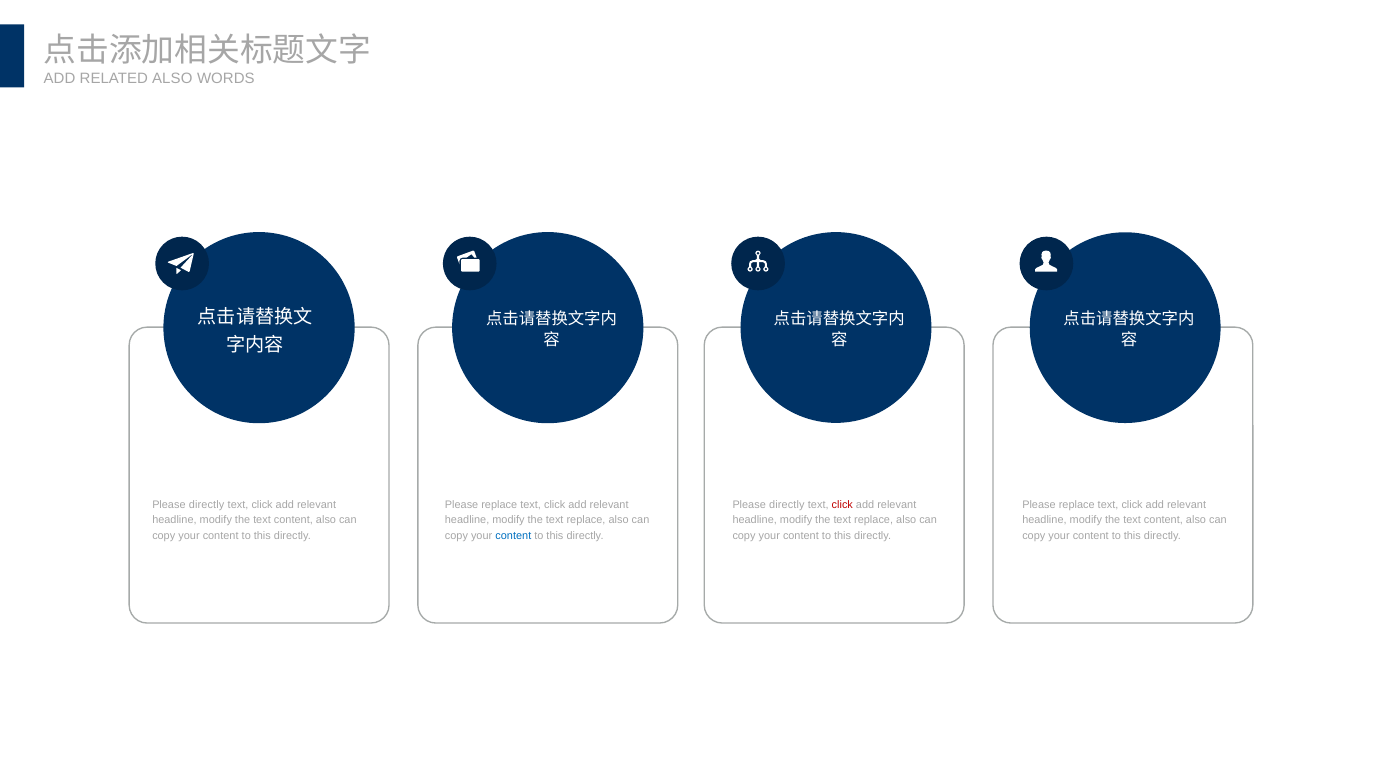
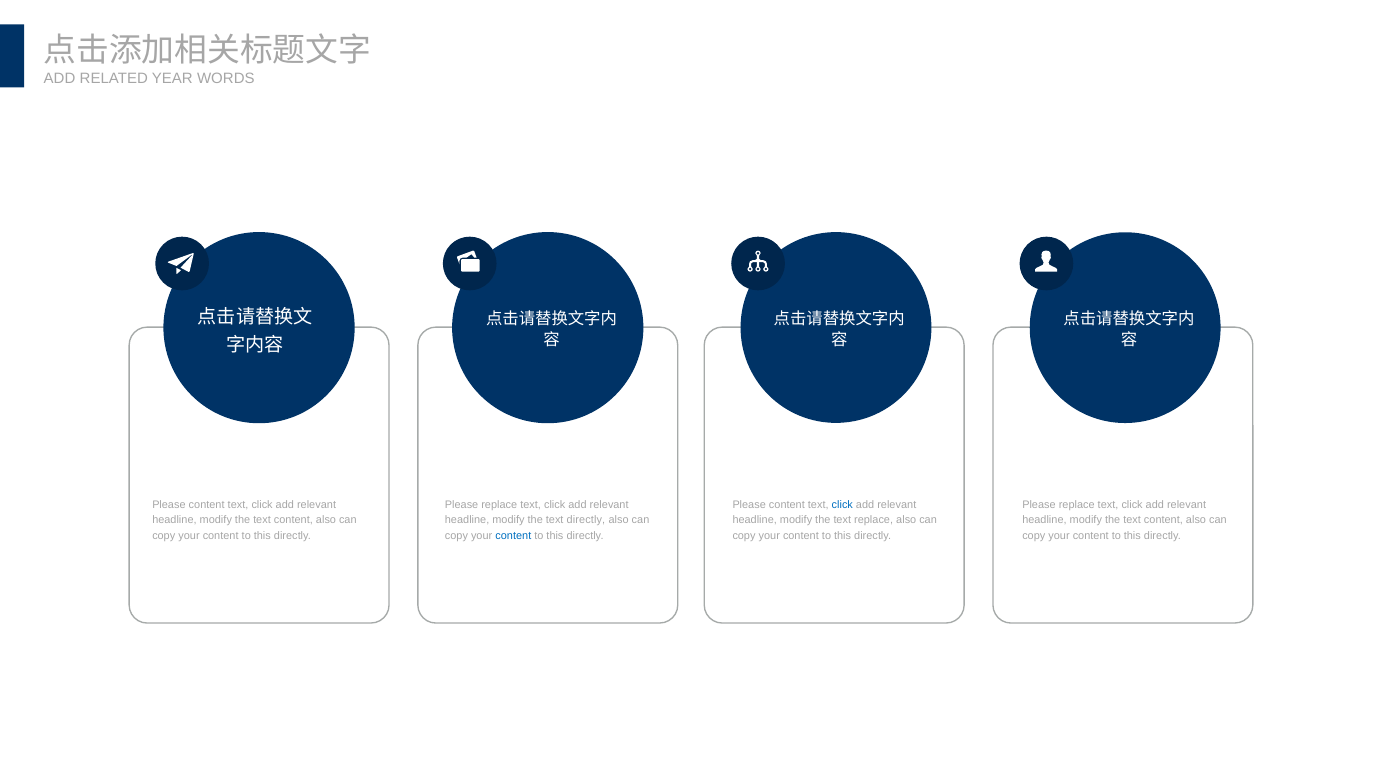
RELATED ALSO: ALSO -> YEAR
directly at (207, 505): directly -> content
directly at (787, 505): directly -> content
click at (842, 505) colour: red -> blue
replace at (586, 521): replace -> directly
